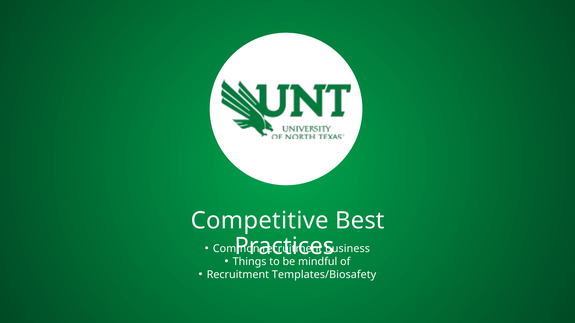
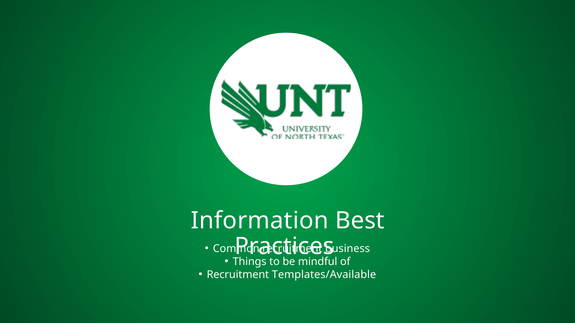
Competitive: Competitive -> Information
Templates/Biosafety: Templates/Biosafety -> Templates/Available
